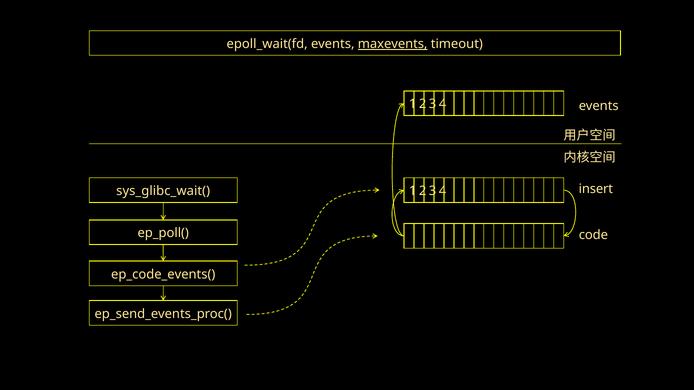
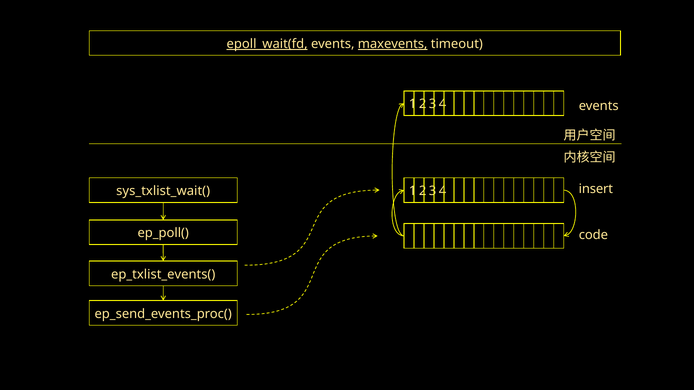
epoll_wait(fd underline: none -> present
sys_glibc_wait(: sys_glibc_wait( -> sys_txlist_wait(
ep_code_events(: ep_code_events( -> ep_txlist_events(
